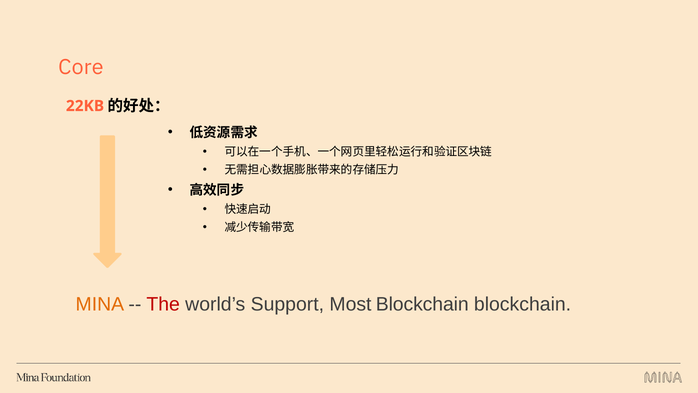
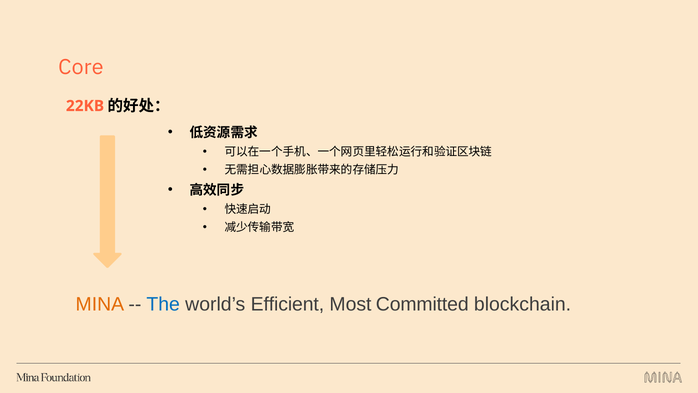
The colour: red -> blue
Support: Support -> Efficient
Most Blockchain: Blockchain -> Committed
